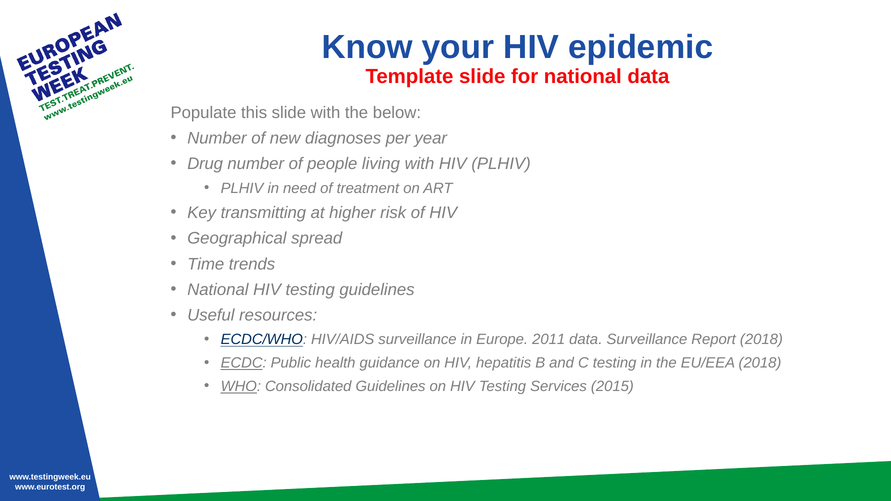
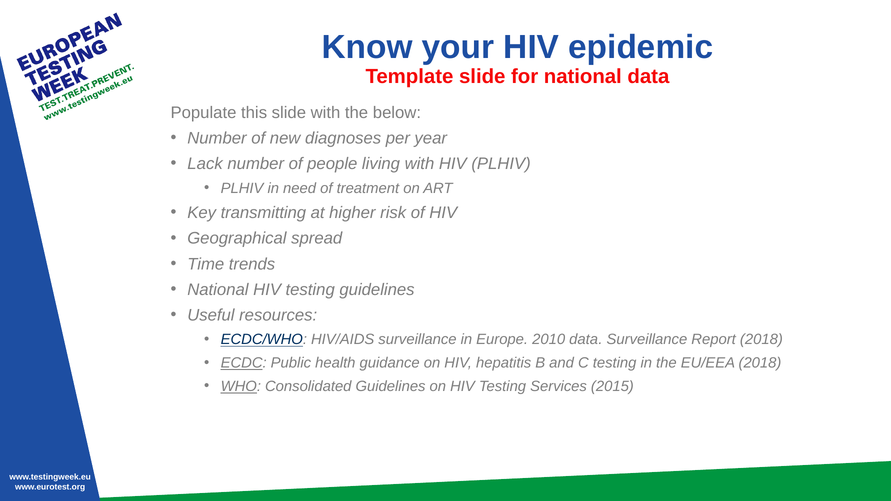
Drug: Drug -> Lack
2011: 2011 -> 2010
